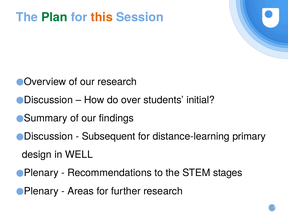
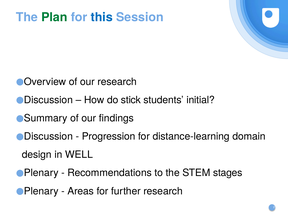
this colour: orange -> blue
over: over -> stick
Subsequent: Subsequent -> Progression
primary: primary -> domain
